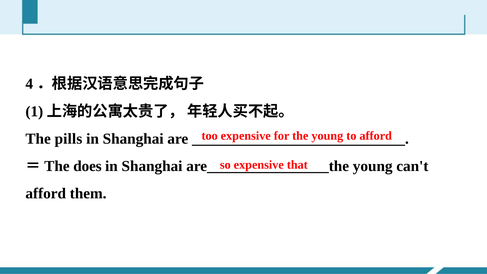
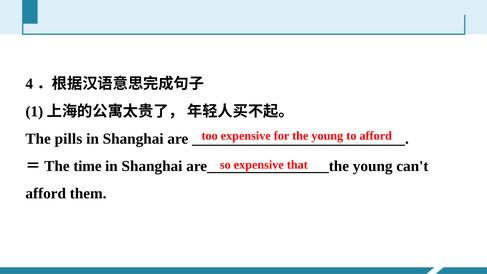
does: does -> time
